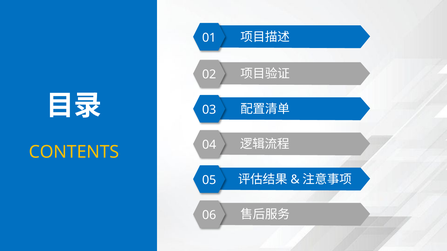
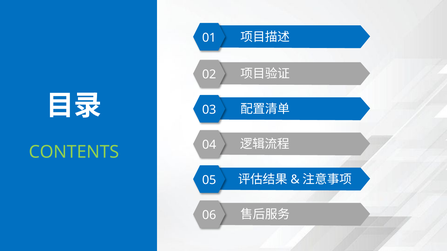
CONTENTS colour: yellow -> light green
